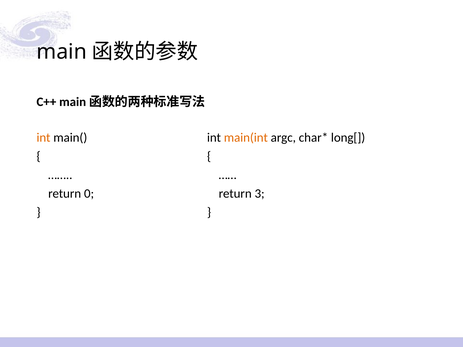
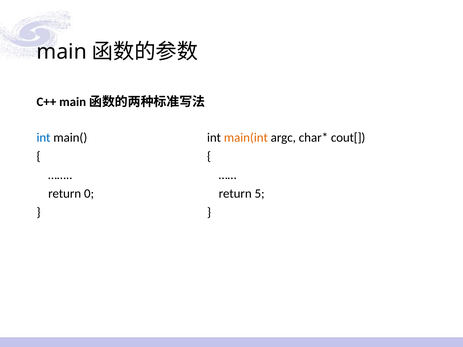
int at (43, 138) colour: orange -> blue
long[: long[ -> cout[
3: 3 -> 5
